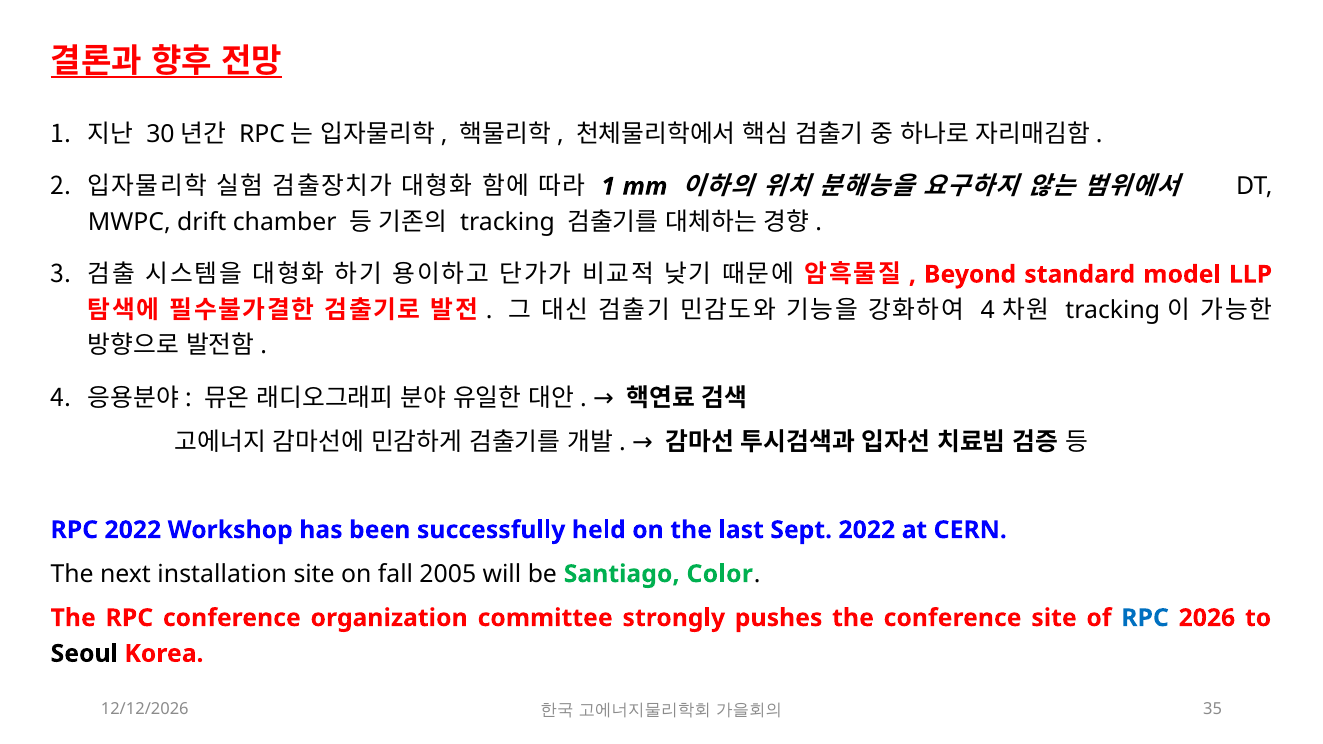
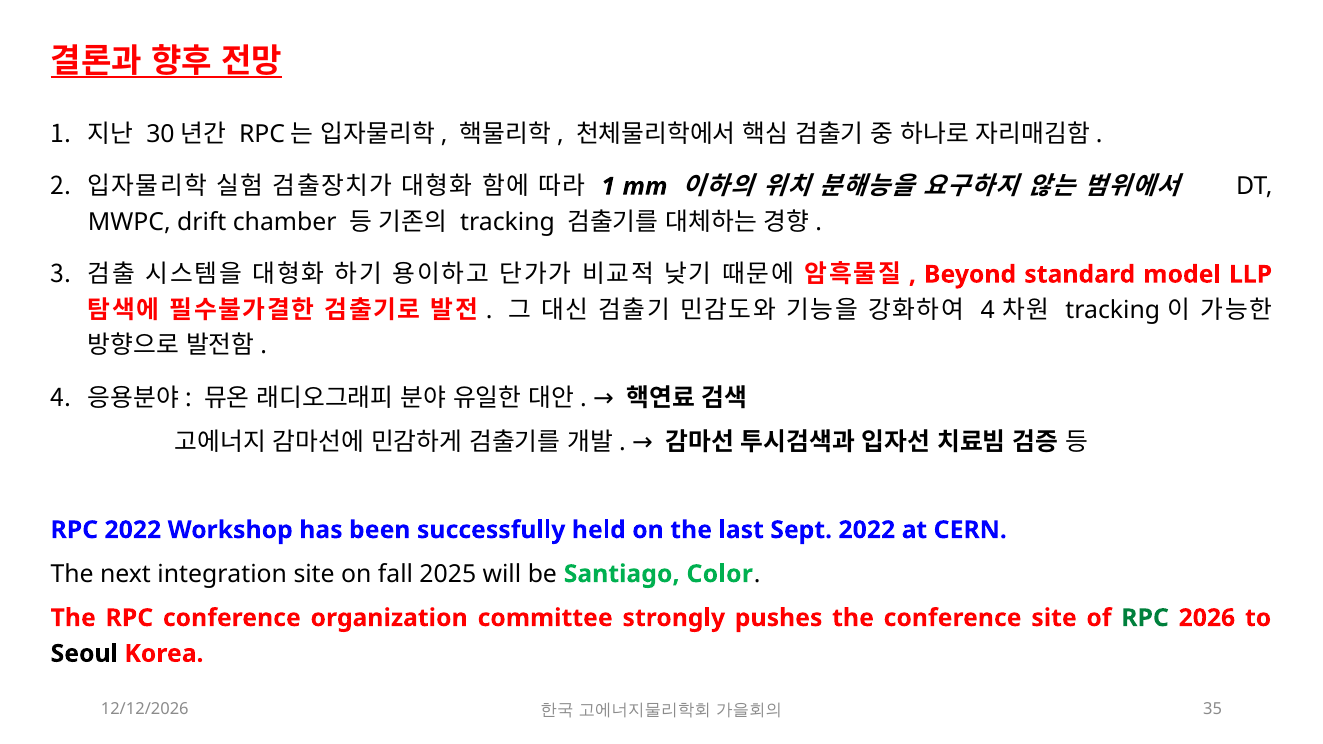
installation: installation -> integration
2005: 2005 -> 2025
RPC at (1145, 618) colour: blue -> green
